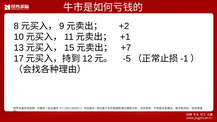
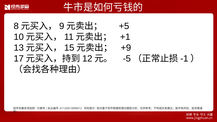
+2: +2 -> +5
+7: +7 -> +9
